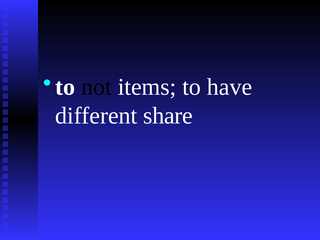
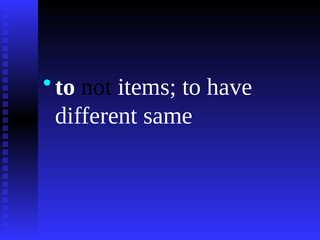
share: share -> same
